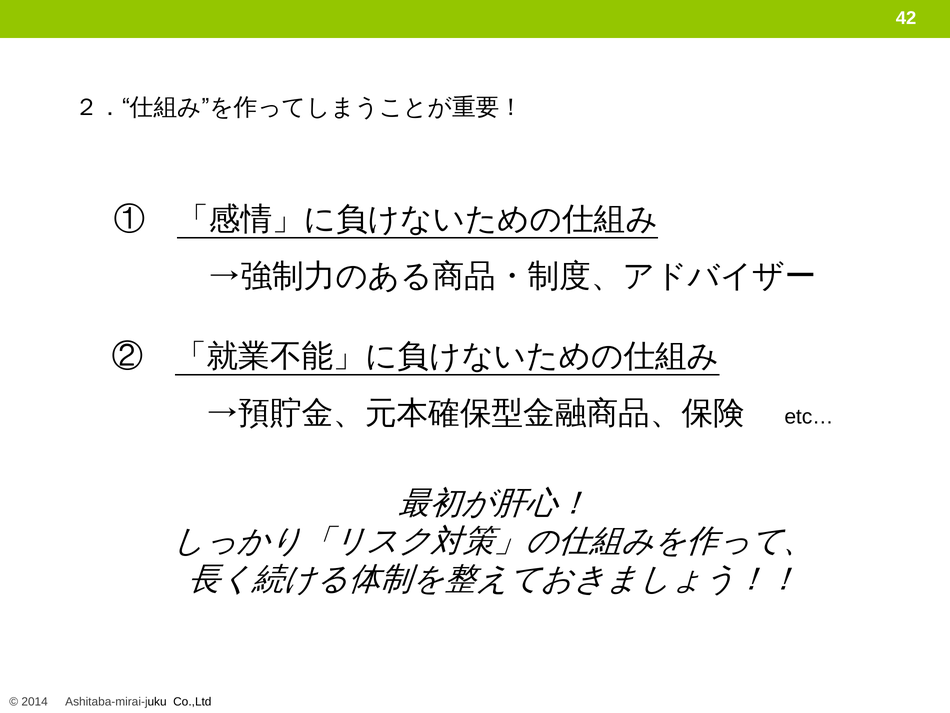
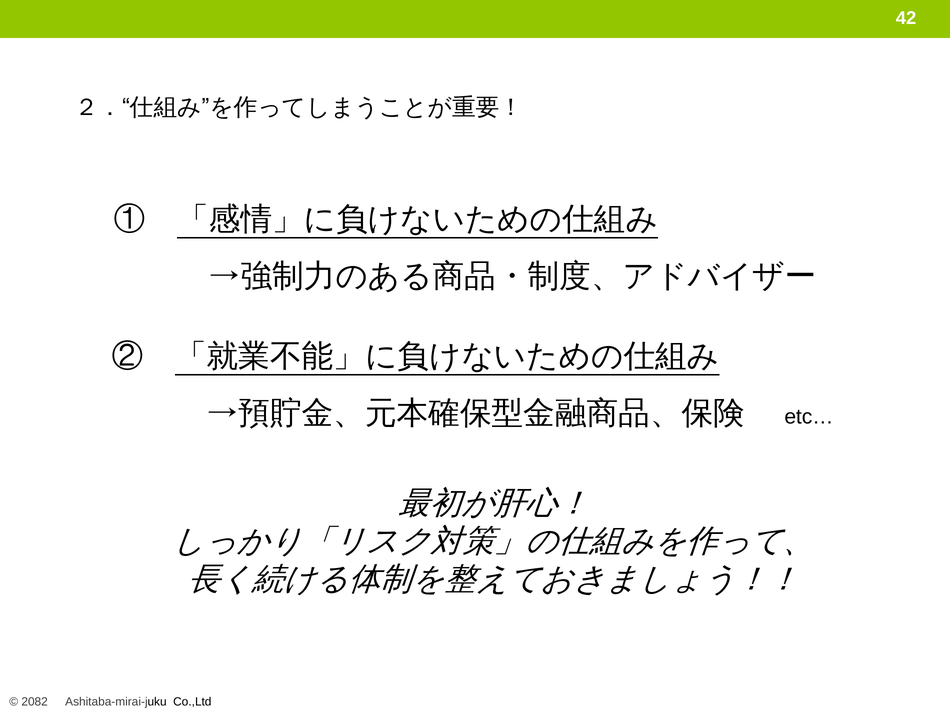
2014: 2014 -> 2082
